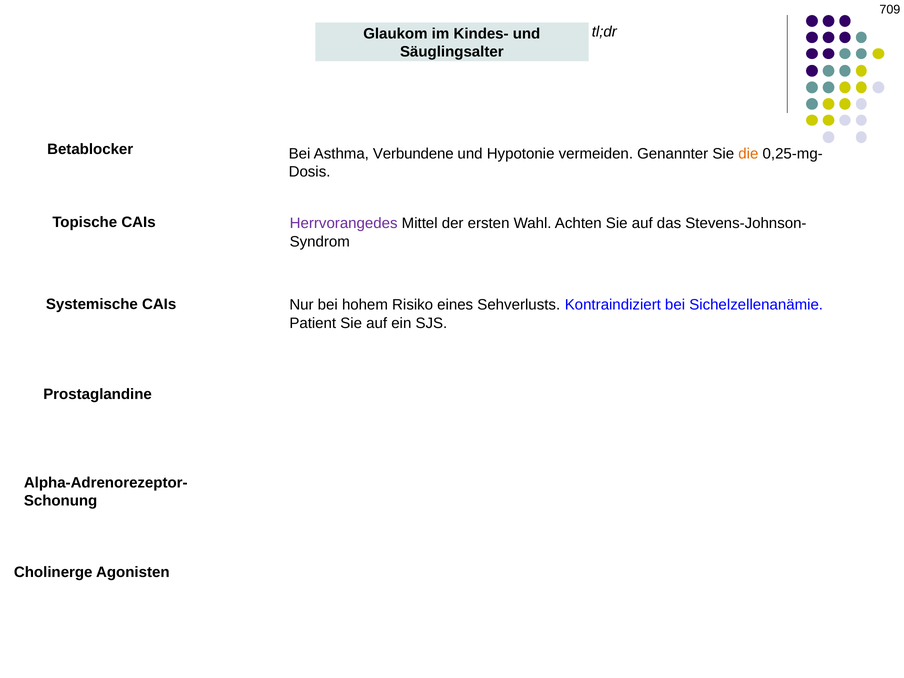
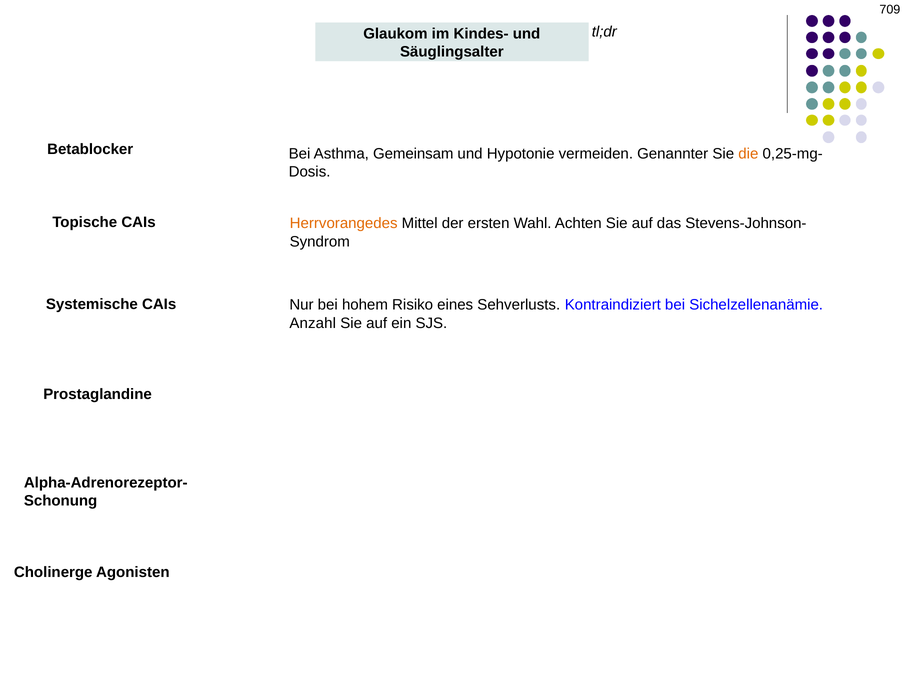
Verbundene: Verbundene -> Gemeinsam
Herrvorangedes colour: purple -> orange
Patient: Patient -> Anzahl
